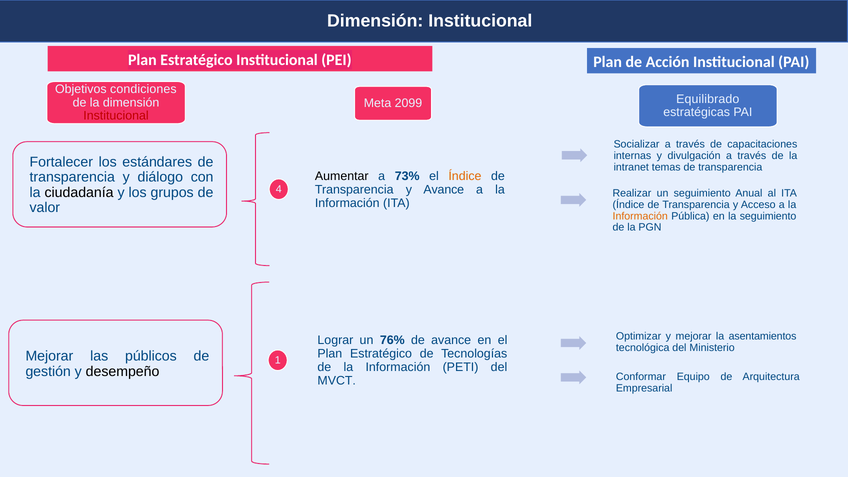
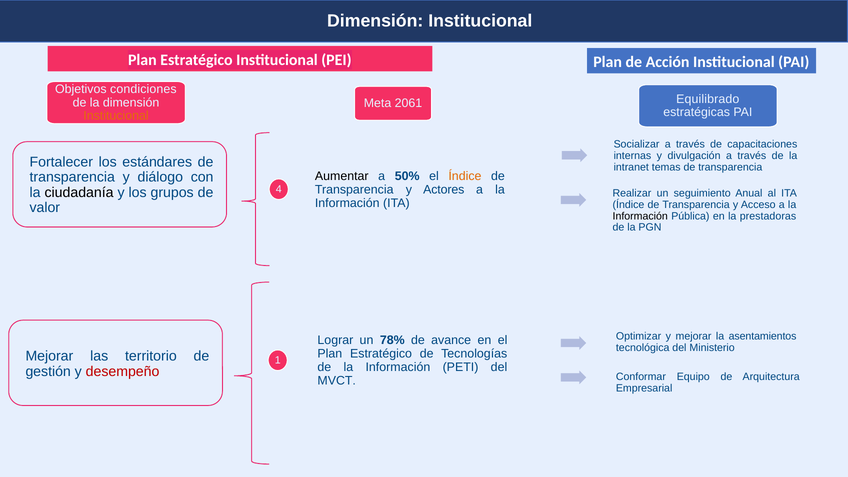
2099: 2099 -> 2061
Institucional at (116, 116) colour: red -> orange
73%: 73% -> 50%
y Avance: Avance -> Actores
Información at (640, 216) colour: orange -> black
la seguimiento: seguimiento -> prestadoras
76%: 76% -> 78%
las públicos: públicos -> territorio
desempeño colour: black -> red
